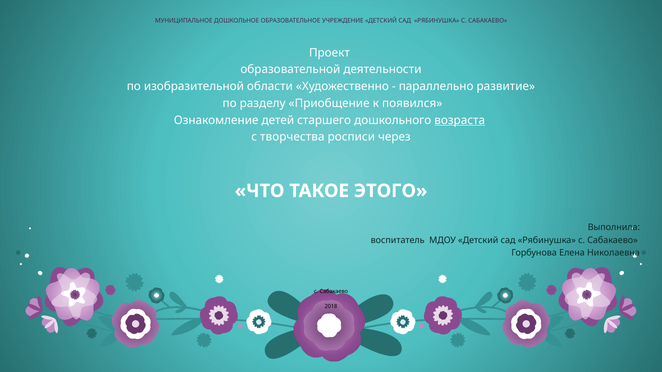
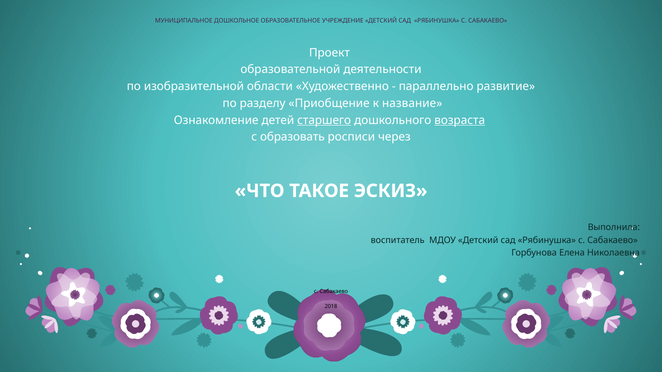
появился: появился -> название
старшего underline: none -> present
творчества: творчества -> образовать
ЭТОГО: ЭТОГО -> ЭСКИЗ
